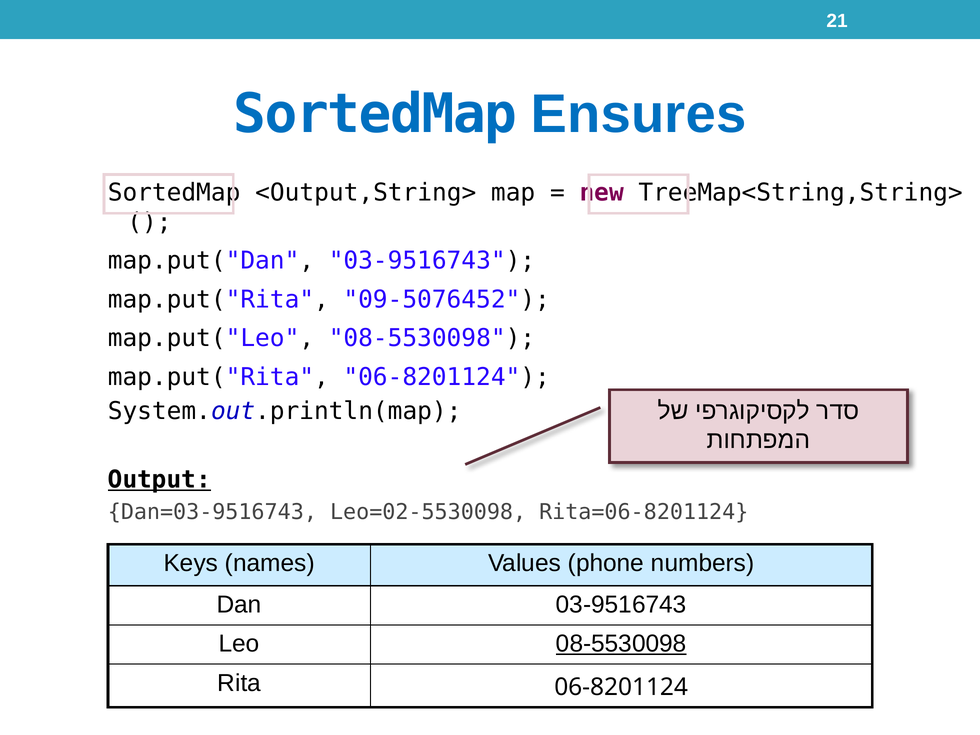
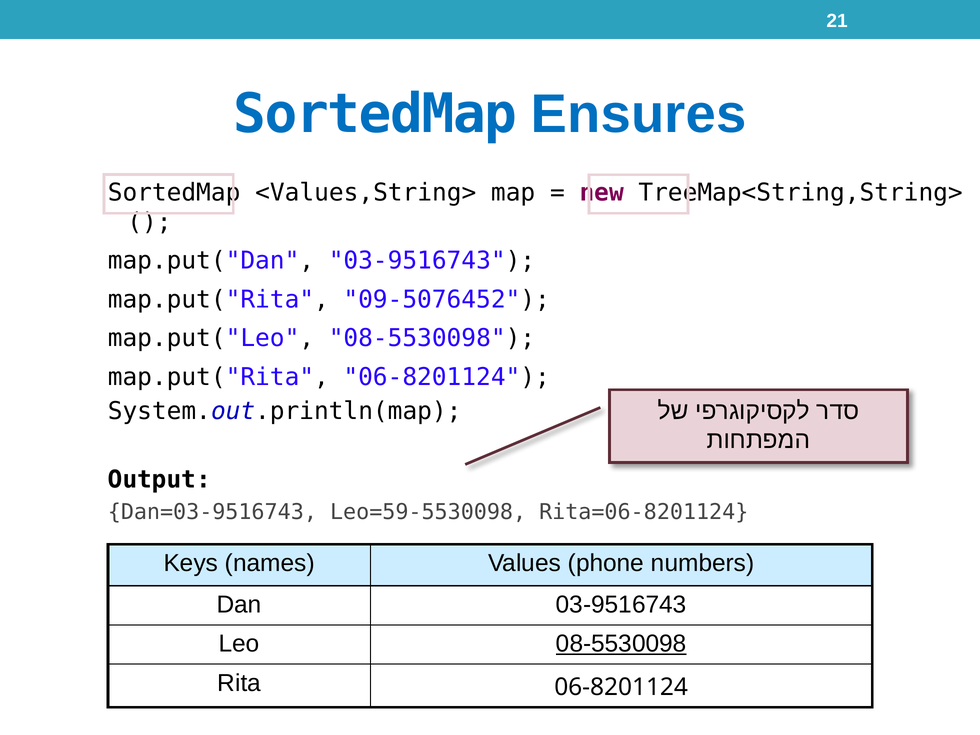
<Output,String>: <Output,String> -> <Values,String>
Output underline: present -> none
Leo=02-5530098: Leo=02-5530098 -> Leo=59-5530098
